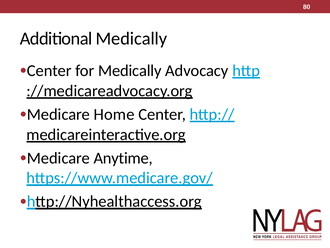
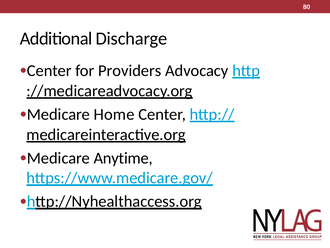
Additional Medically: Medically -> Discharge
for Medically: Medically -> Providers
